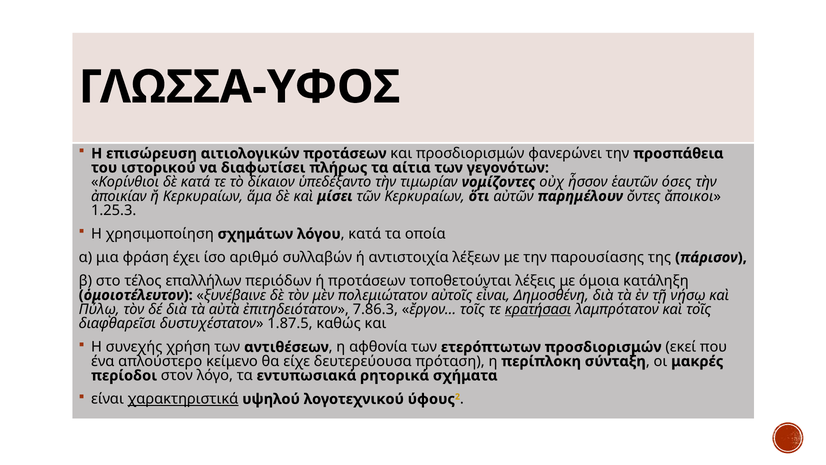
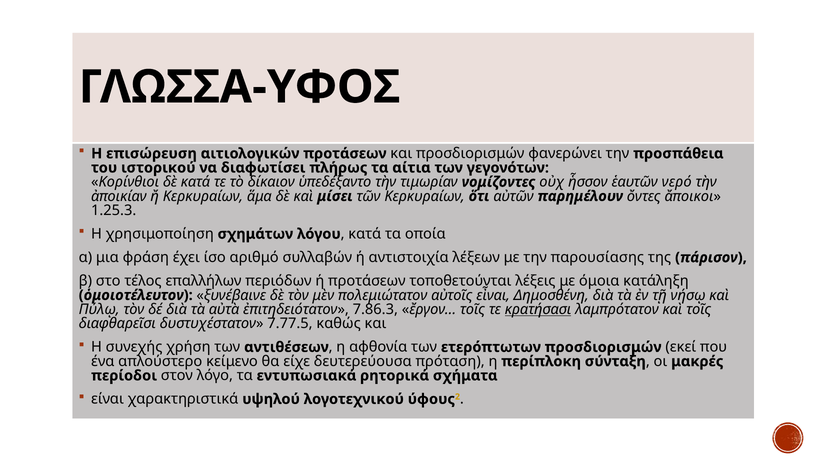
όσες: όσες -> νερό
1.87.5: 1.87.5 -> 7.77.5
χαρακτηριστικά underline: present -> none
